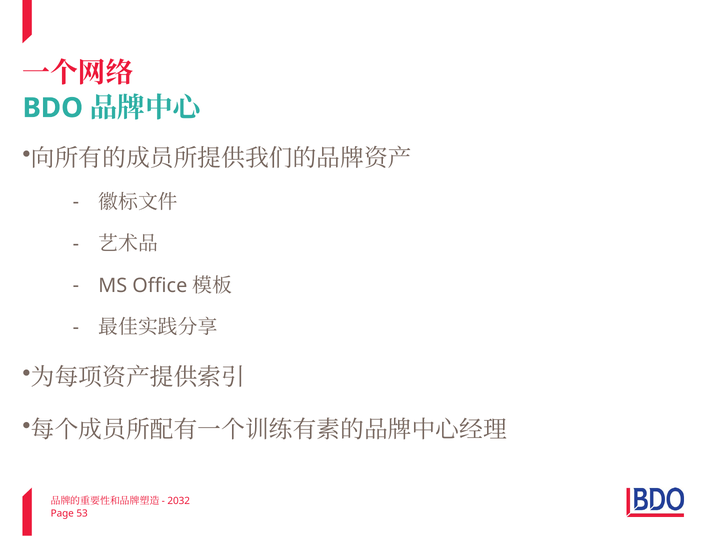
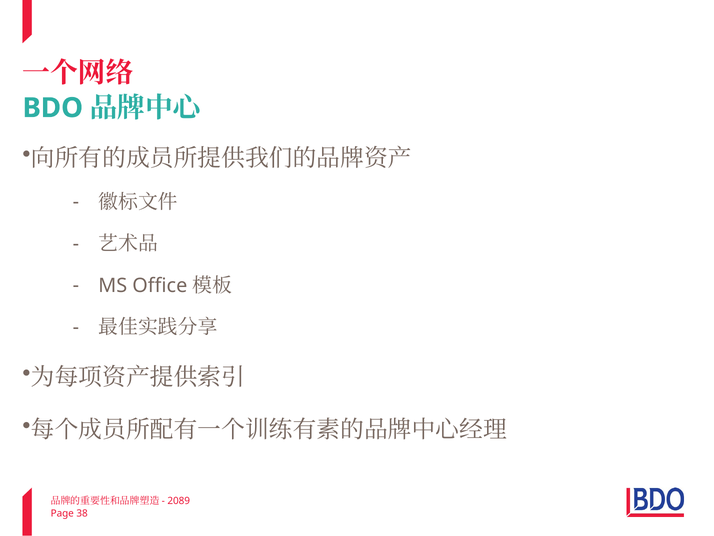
2032: 2032 -> 2089
53: 53 -> 38
